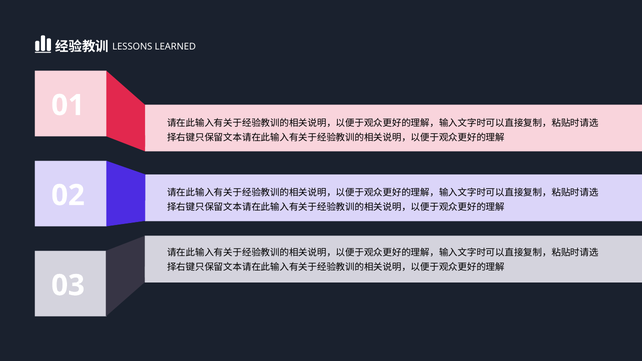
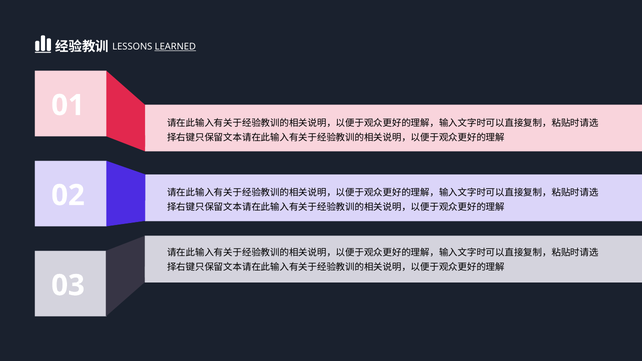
LEARNED underline: none -> present
